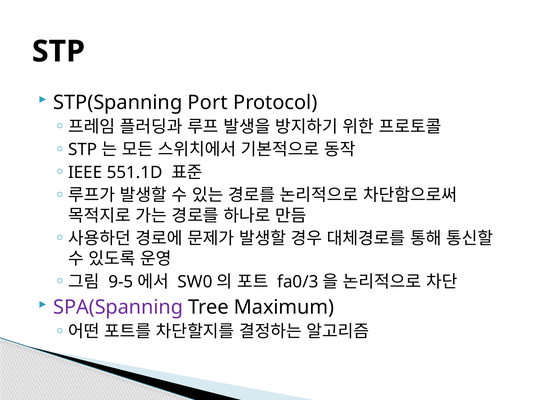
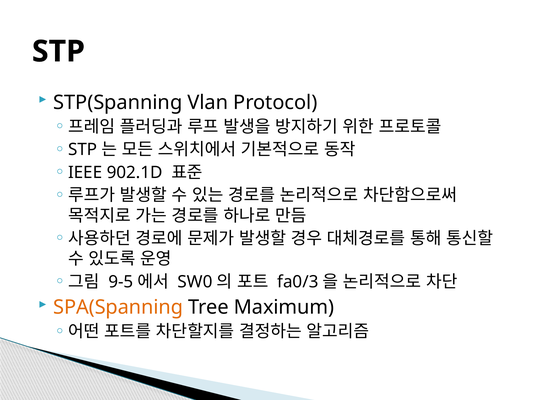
Port: Port -> Vlan
551.1D: 551.1D -> 902.1D
SPA(Spanning colour: purple -> orange
